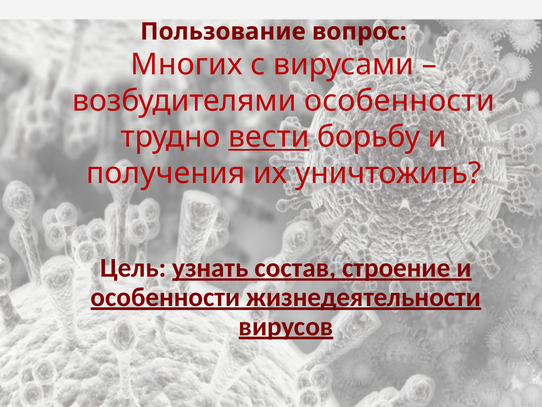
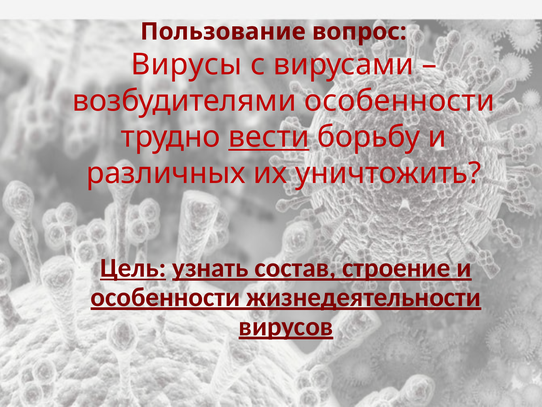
Многих: Многих -> Вирусы
получения: получения -> различных
Цель underline: none -> present
